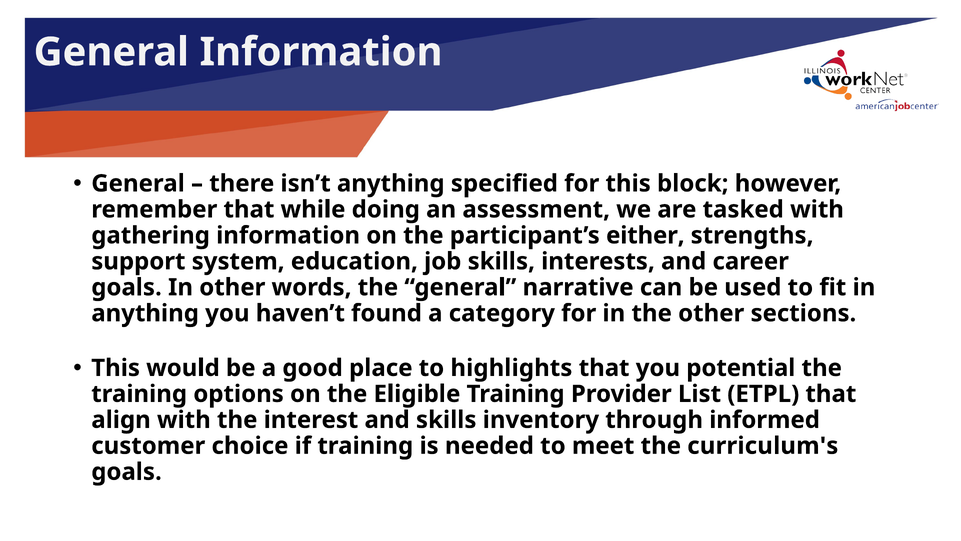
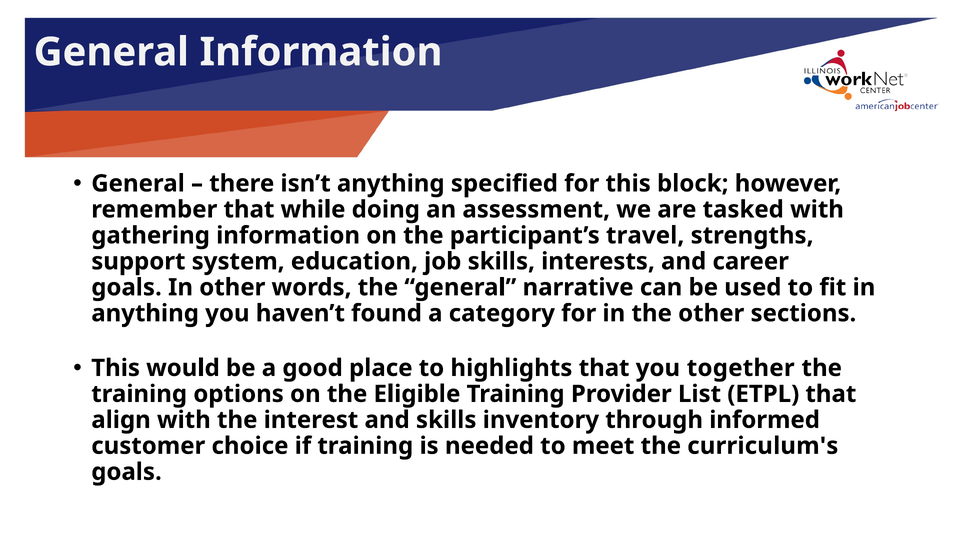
either: either -> travel
potential: potential -> together
